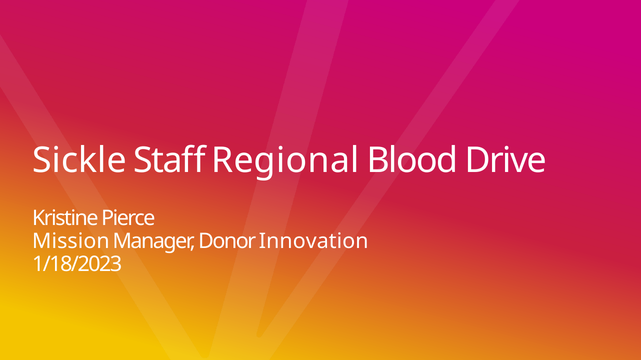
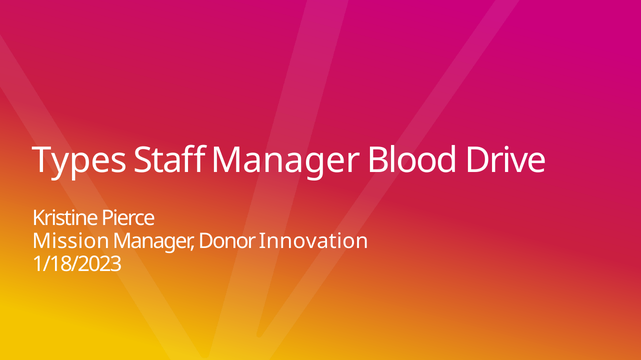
Sickle: Sickle -> Types
Staff Regional: Regional -> Manager
